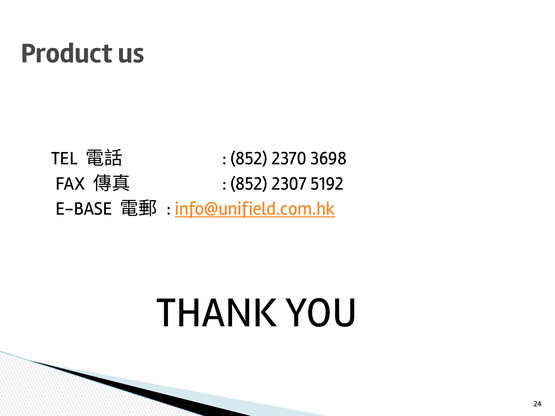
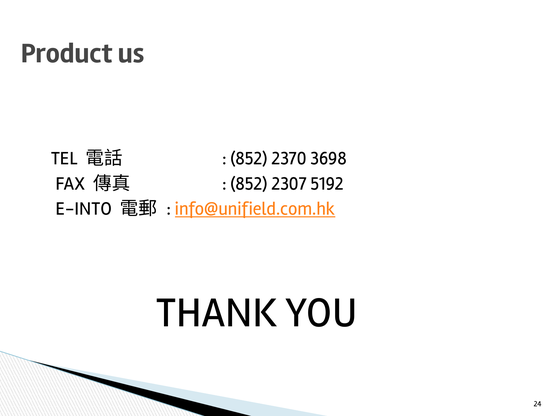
E-BASE: E-BASE -> E-INTO
